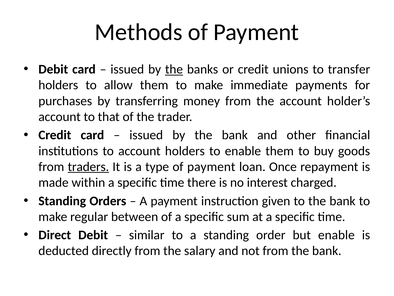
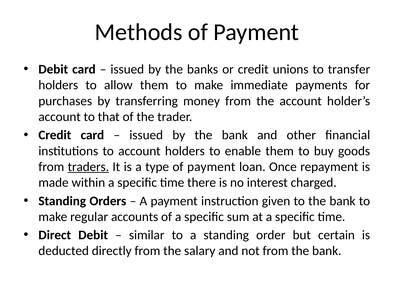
the at (174, 69) underline: present -> none
between: between -> accounts
but enable: enable -> certain
